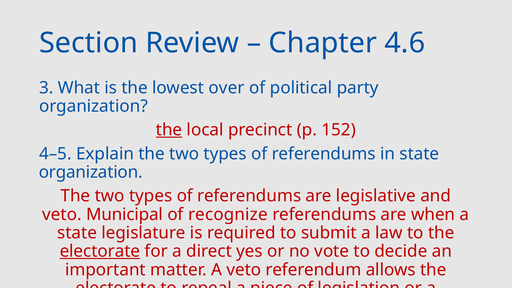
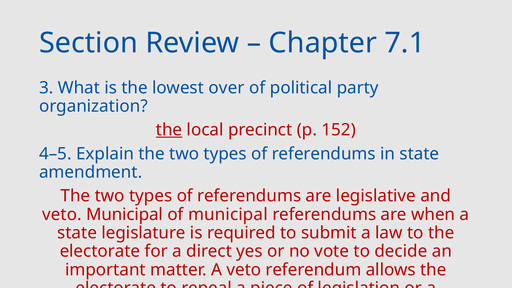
4.6: 4.6 -> 7.1
organization at (91, 172): organization -> amendment
of recognize: recognize -> municipal
electorate at (100, 251) underline: present -> none
